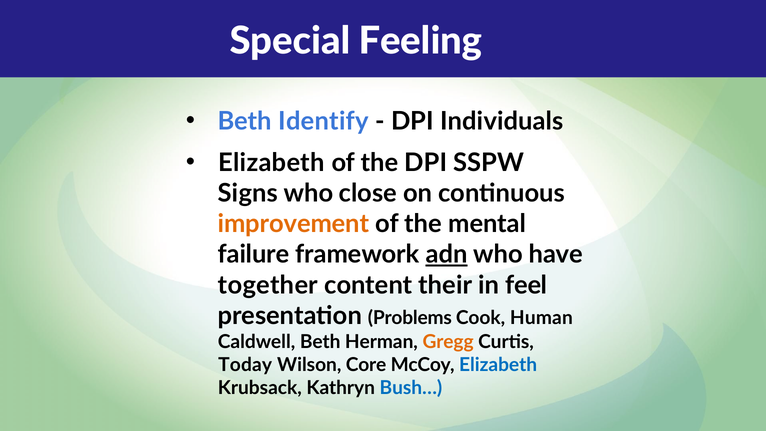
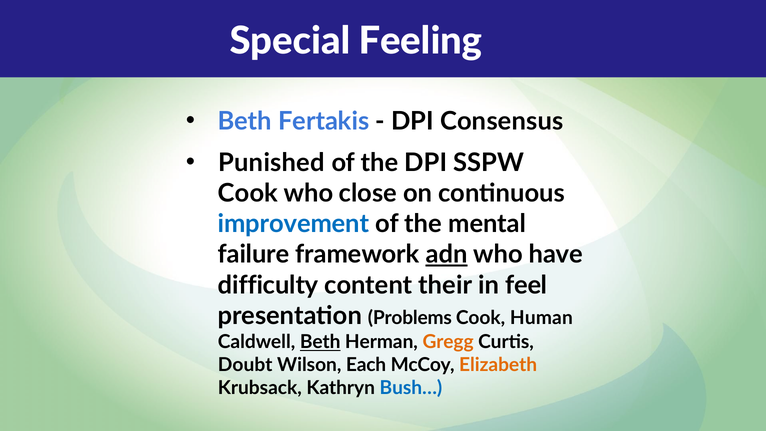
Identify: Identify -> Fertakis
Individuals: Individuals -> Consensus
Elizabeth at (271, 163): Elizabeth -> Punished
Signs at (248, 193): Signs -> Cook
improvement colour: orange -> blue
together: together -> difficulty
Beth at (320, 342) underline: none -> present
Today: Today -> Doubt
Core: Core -> Each
Elizabeth at (498, 365) colour: blue -> orange
